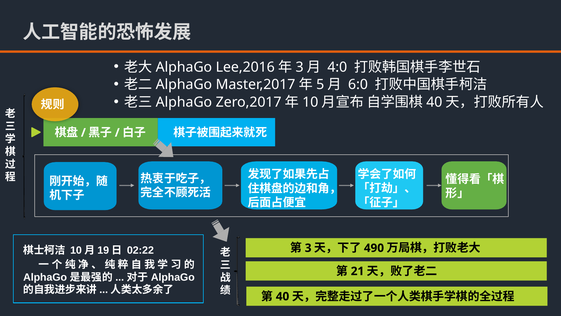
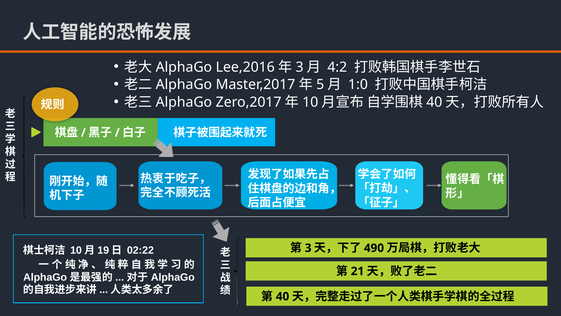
4:0: 4:0 -> 4:2
6:0: 6:0 -> 1:0
